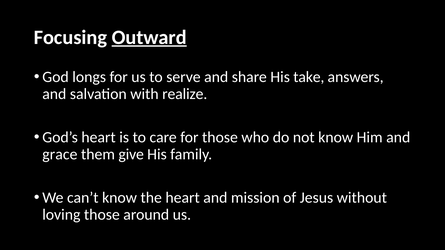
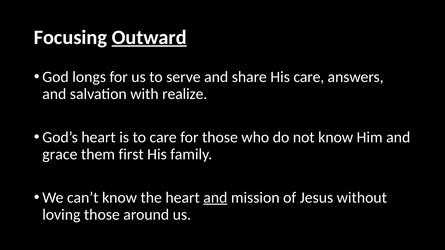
His take: take -> care
give: give -> first
and at (215, 198) underline: none -> present
